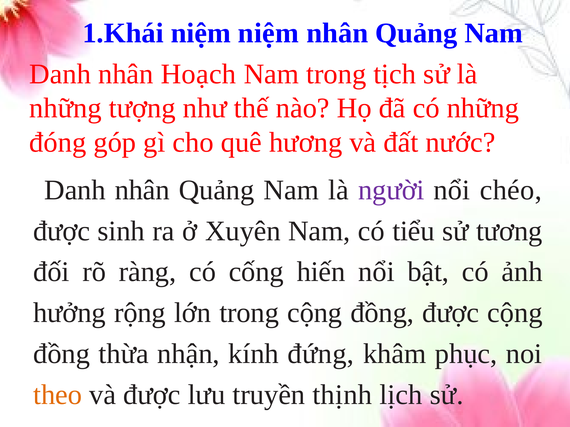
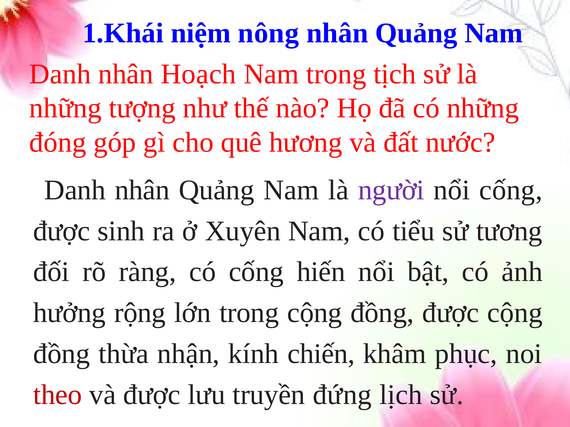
niệm niệm: niệm -> nông
nổi chéo: chéo -> cống
đứng: đứng -> chiến
theo colour: orange -> red
thịnh: thịnh -> đứng
